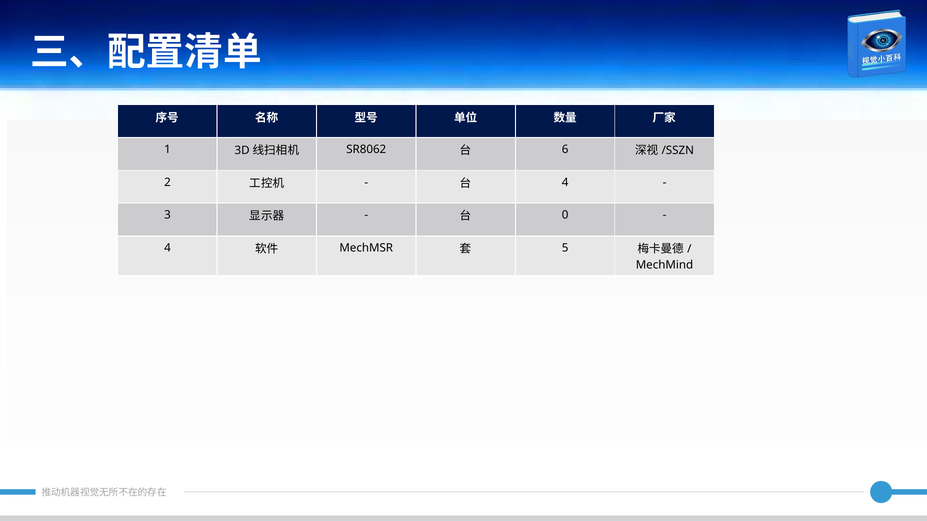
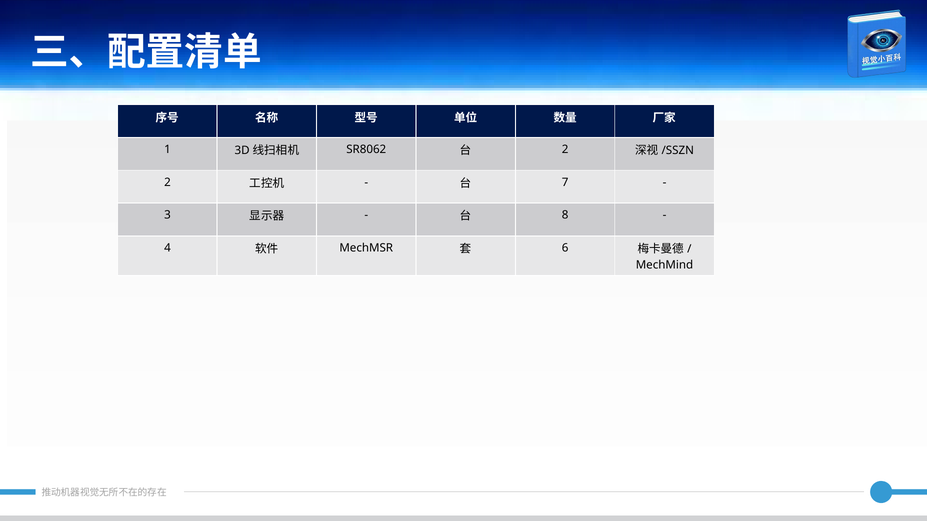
6 at (565, 150): 6 -> 2
4 at (565, 182): 4 -> 7
0: 0 -> 8
5: 5 -> 6
